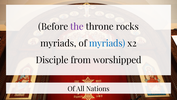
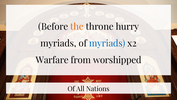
the colour: purple -> orange
rocks: rocks -> hurry
Disciple: Disciple -> Warfare
